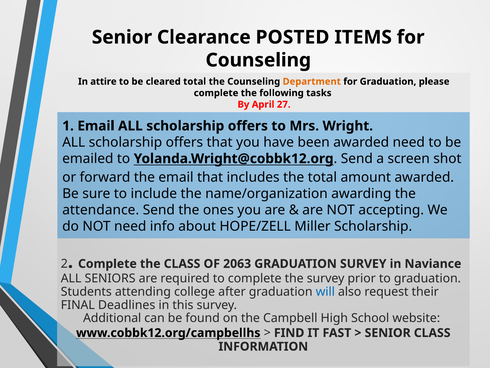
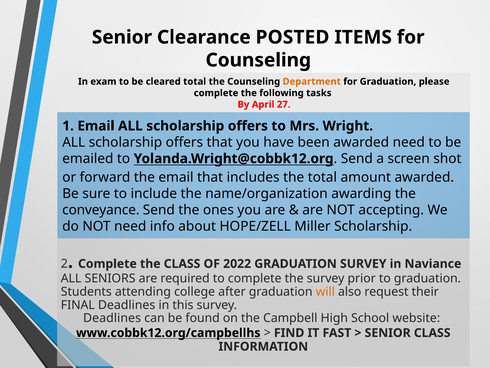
attire: attire -> exam
attendance: attendance -> conveyance
2063: 2063 -> 2022
will colour: blue -> orange
Additional at (112, 318): Additional -> Deadlines
